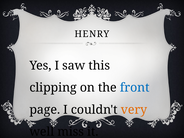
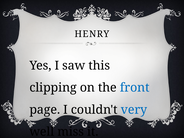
very colour: orange -> blue
